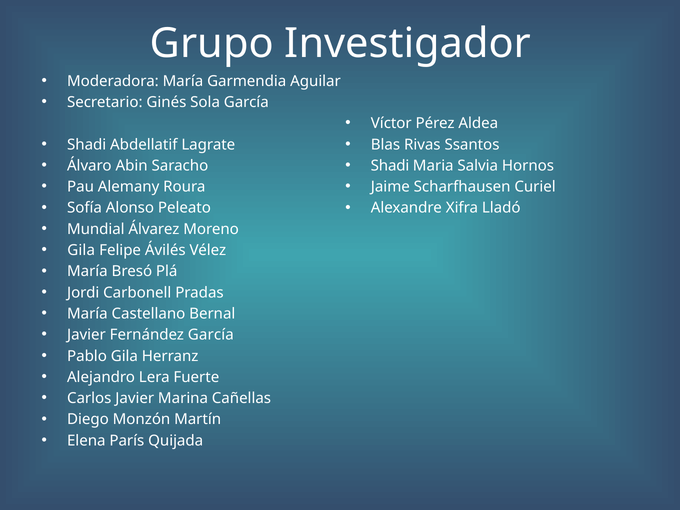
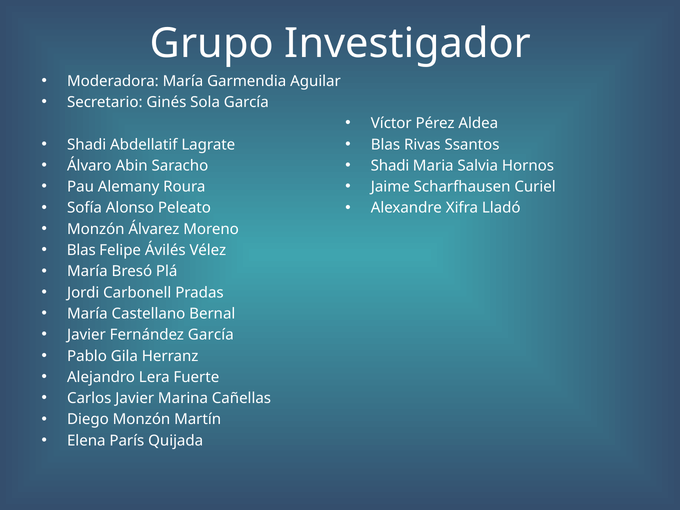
Mundial at (96, 229): Mundial -> Monzón
Gila at (81, 250): Gila -> Blas
